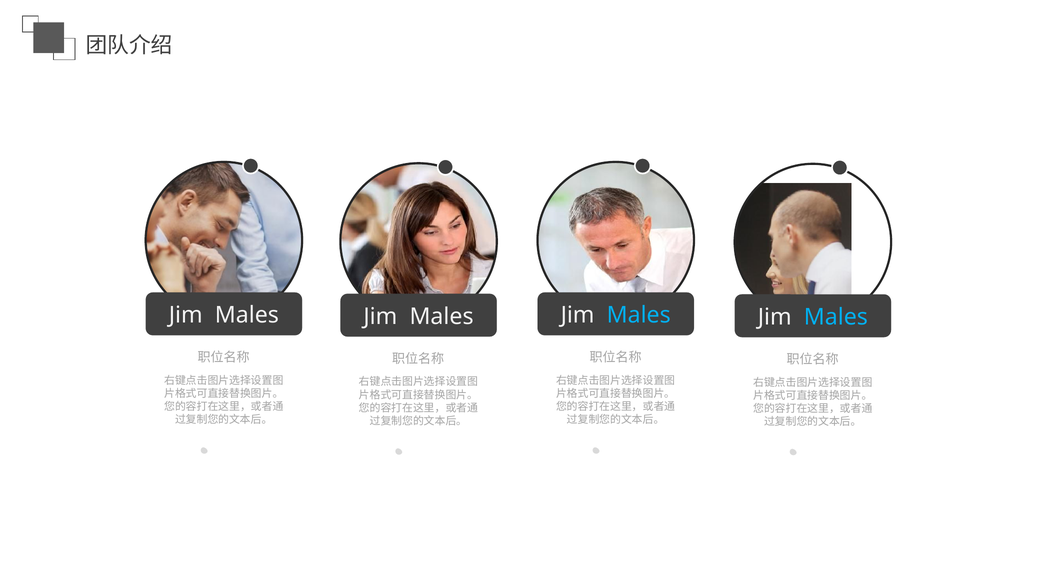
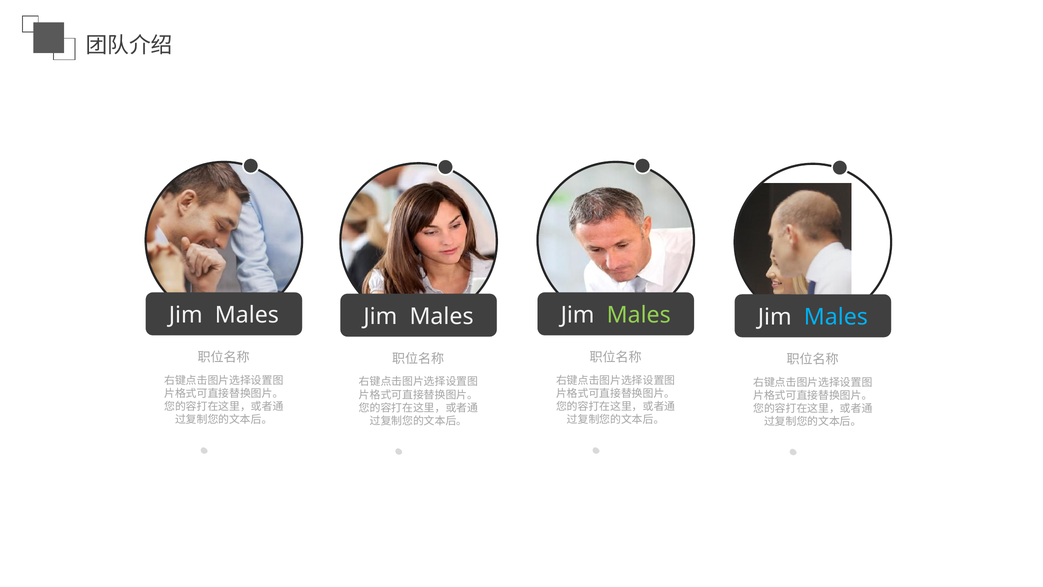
Males at (639, 315) colour: light blue -> light green
